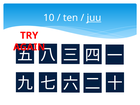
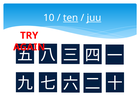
ten underline: none -> present
